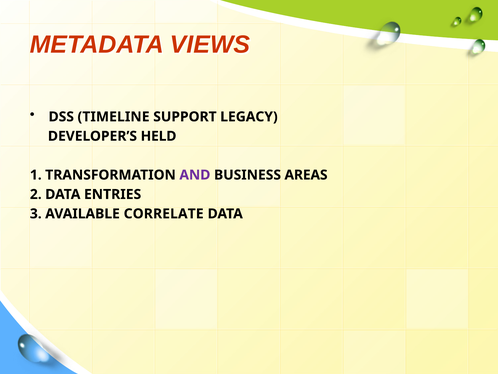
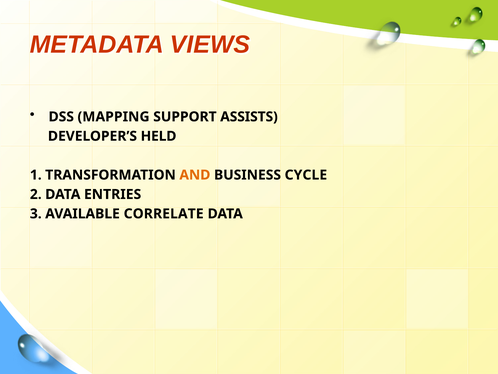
TIMELINE: TIMELINE -> MAPPING
LEGACY: LEGACY -> ASSISTS
AND colour: purple -> orange
AREAS: AREAS -> CYCLE
